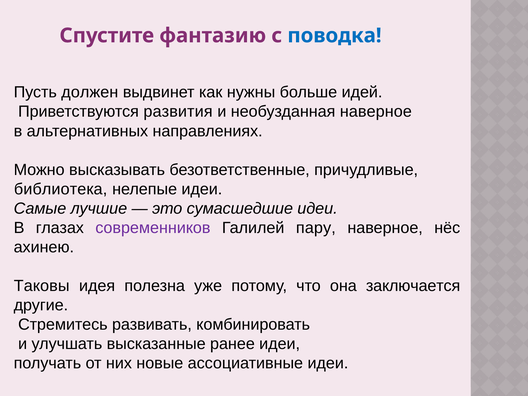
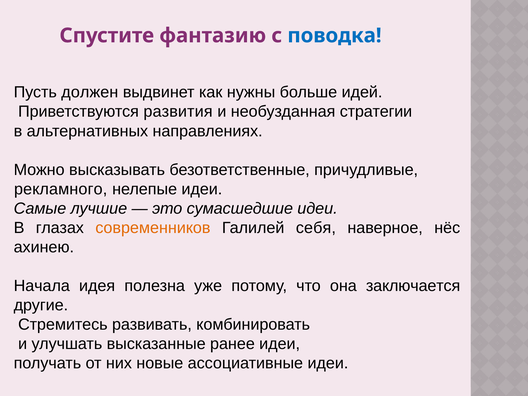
необузданная наверное: наверное -> стратегии
библиотека: библиотека -> рекламного
современников colour: purple -> orange
пару: пару -> себя
Таковы: Таковы -> Начала
